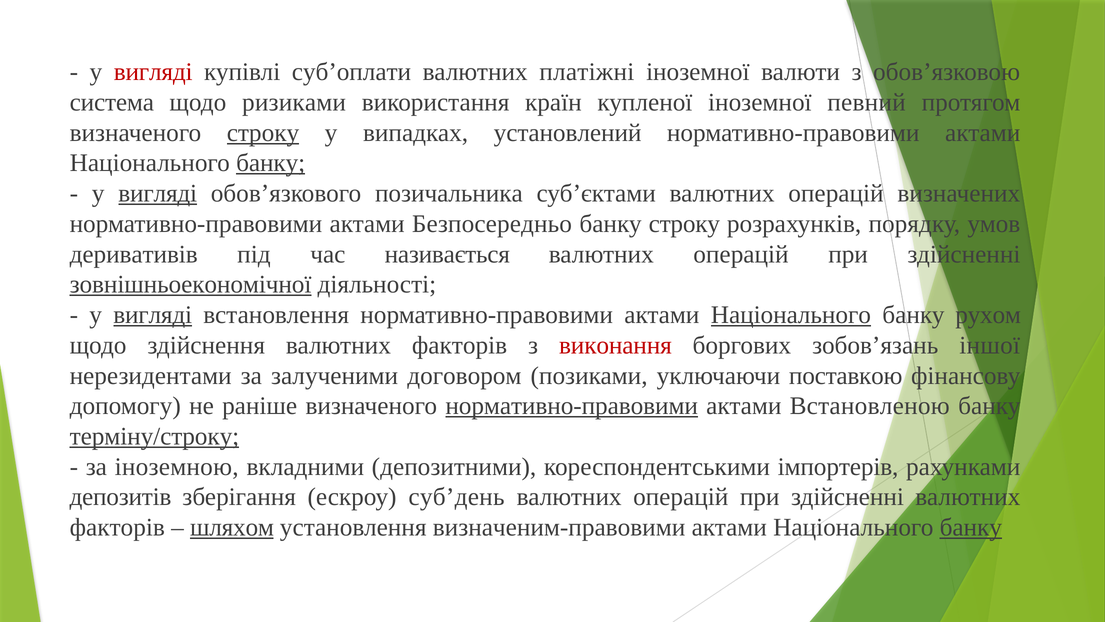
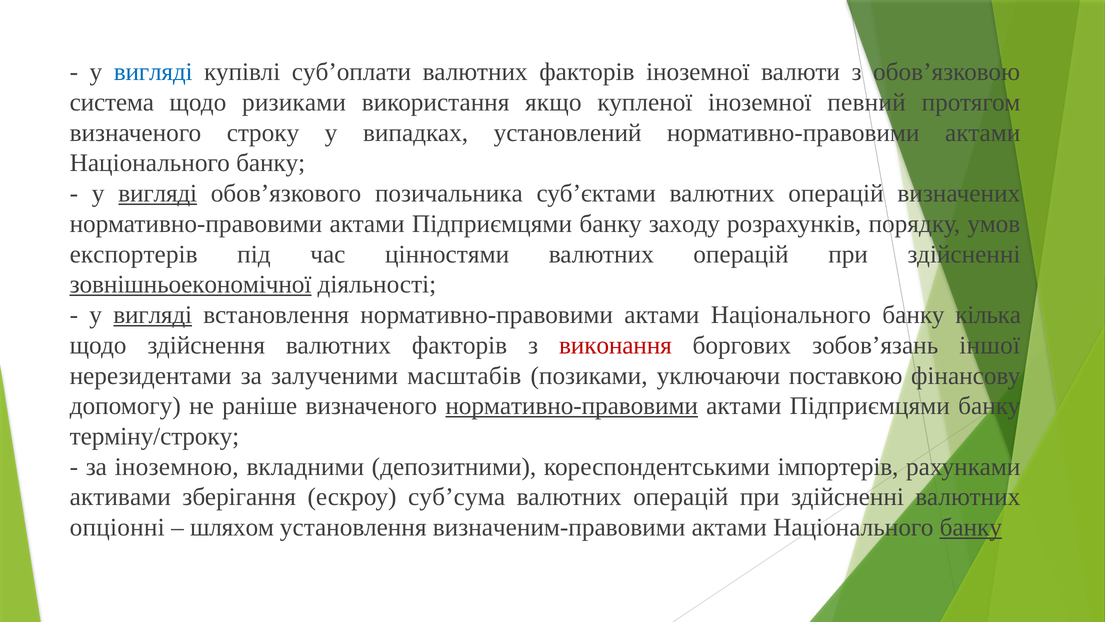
вигляді at (153, 72) colour: red -> blue
платіжні at (587, 72): платіжні -> факторів
країн: країн -> якщо
строку at (263, 133) underline: present -> none
банку at (271, 163) underline: present -> none
Безпосередньо at (492, 224): Безпосередньо -> Підприємцями
банку строку: строку -> заходу
деривативів: деривативів -> експортерів
називається: називається -> цінностями
Національного at (791, 315) underline: present -> none
рухом: рухом -> кілька
договором: договором -> масштабів
Встановленою at (870, 406): Встановленою -> Підприємцями
терміну/строку underline: present -> none
депозитів: депозитів -> активами
суб’день: суб’день -> суб’сума
факторів at (117, 527): факторів -> опціонні
шляхом underline: present -> none
